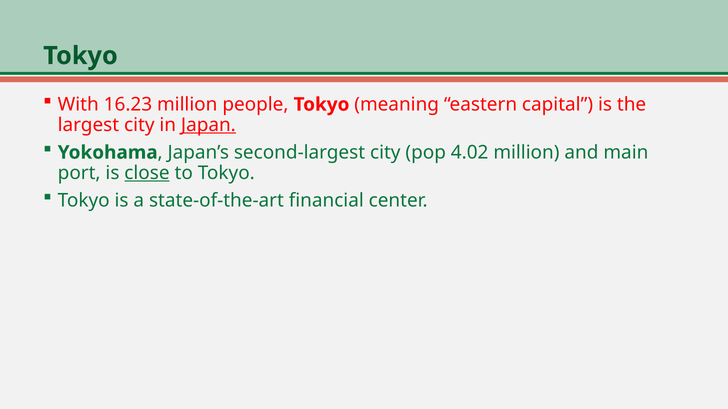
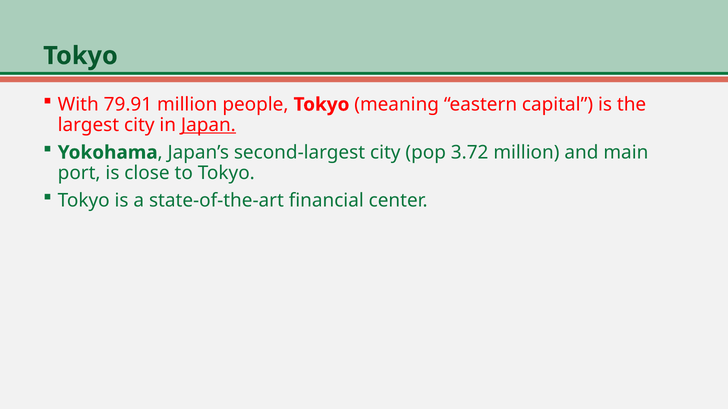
16.23: 16.23 -> 79.91
4.02: 4.02 -> 3.72
close underline: present -> none
